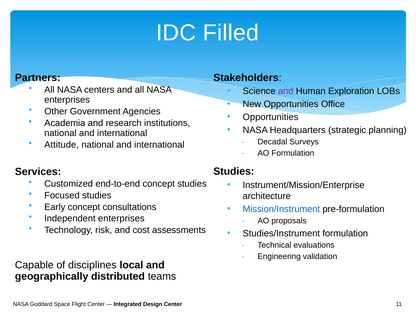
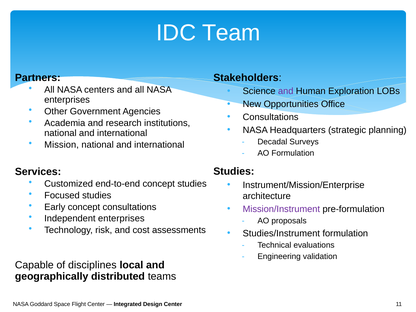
Filled: Filled -> Team
Opportunities at (271, 117): Opportunities -> Consultations
Attitude: Attitude -> Mission
Mission/Instrument colour: blue -> purple
